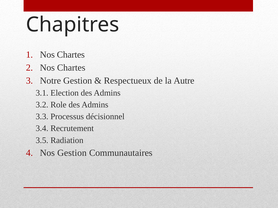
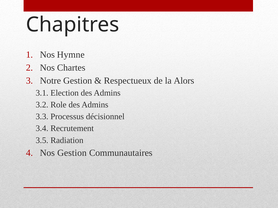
Chartes at (71, 55): Chartes -> Hymne
Autre: Autre -> Alors
